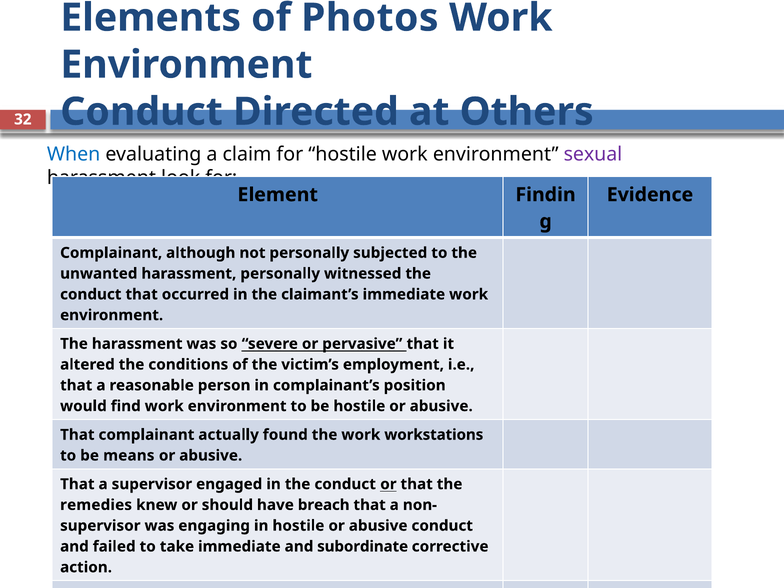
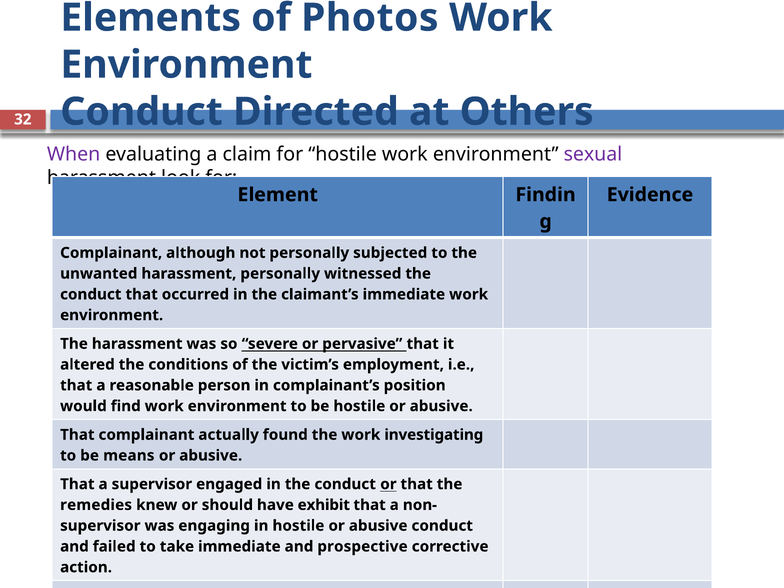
When colour: blue -> purple
workstations: workstations -> investigating
breach: breach -> exhibit
subordinate: subordinate -> prospective
